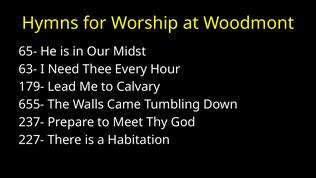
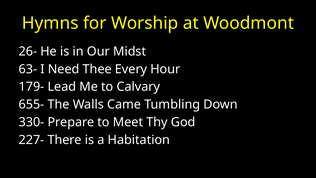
65-: 65- -> 26-
237-: 237- -> 330-
